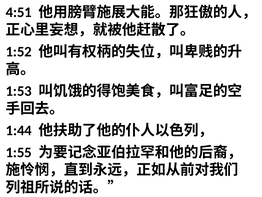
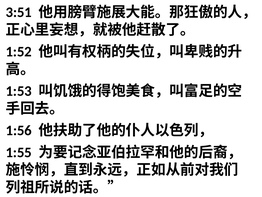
4:51: 4:51 -> 3:51
1:44: 1:44 -> 1:56
